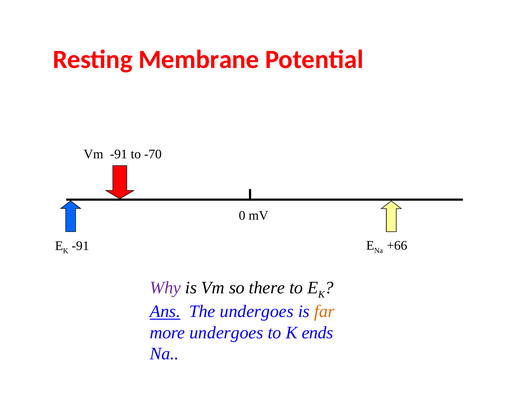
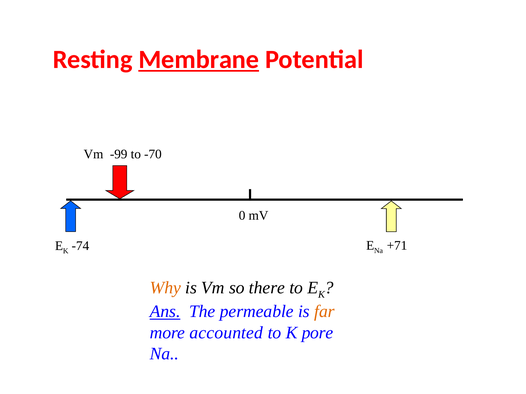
Membrane underline: none -> present
Vm -91: -91 -> -99
K -91: -91 -> -74
+66: +66 -> +71
Why colour: purple -> orange
The undergoes: undergoes -> permeable
more undergoes: undergoes -> accounted
ends: ends -> pore
